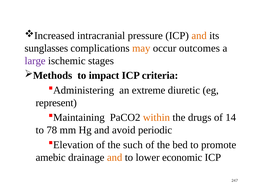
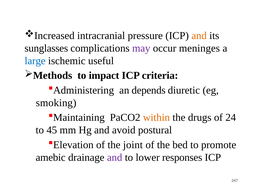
may colour: orange -> purple
outcomes: outcomes -> meninges
large colour: purple -> blue
stages: stages -> useful
extreme: extreme -> depends
represent: represent -> smoking
14: 14 -> 24
78: 78 -> 45
periodic: periodic -> postural
such: such -> joint
and at (115, 158) colour: orange -> purple
economic: economic -> responses
